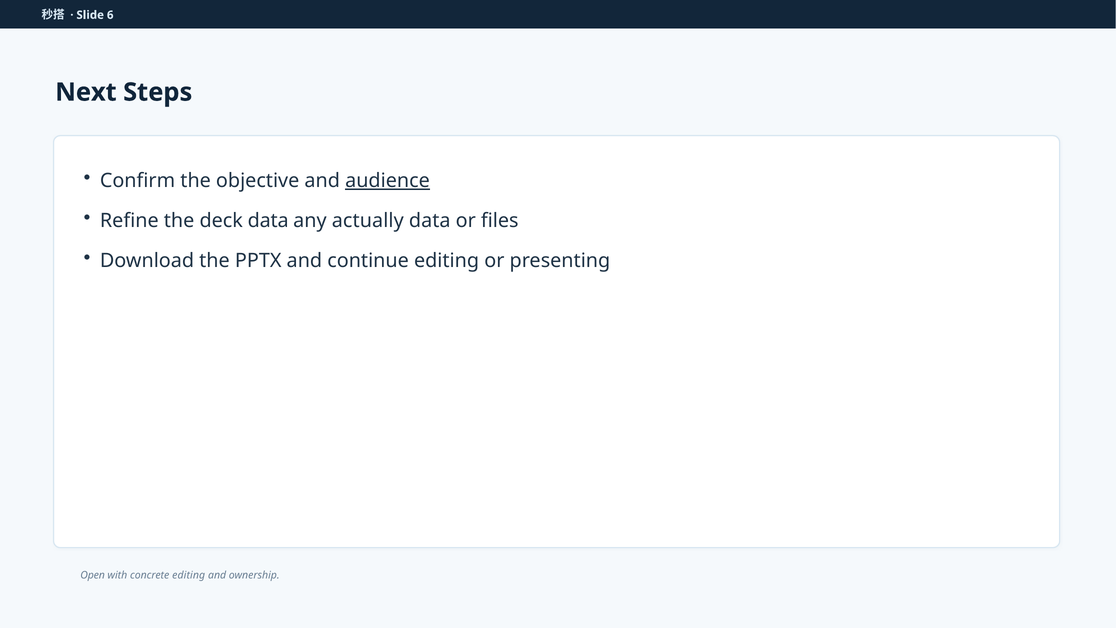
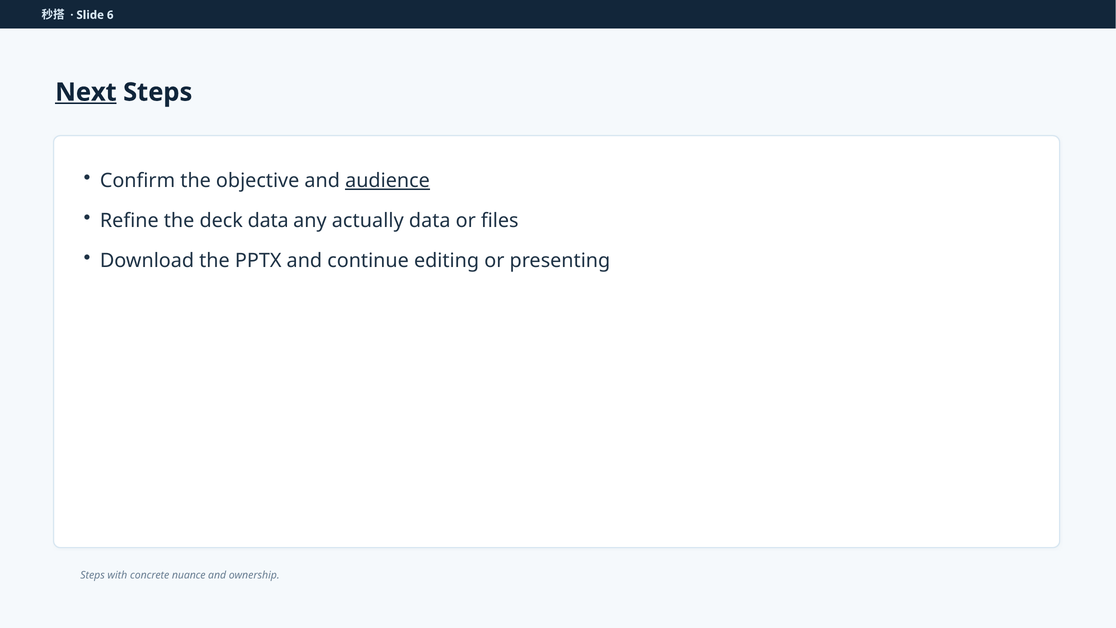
Next underline: none -> present
Open at (93, 575): Open -> Steps
concrete editing: editing -> nuance
